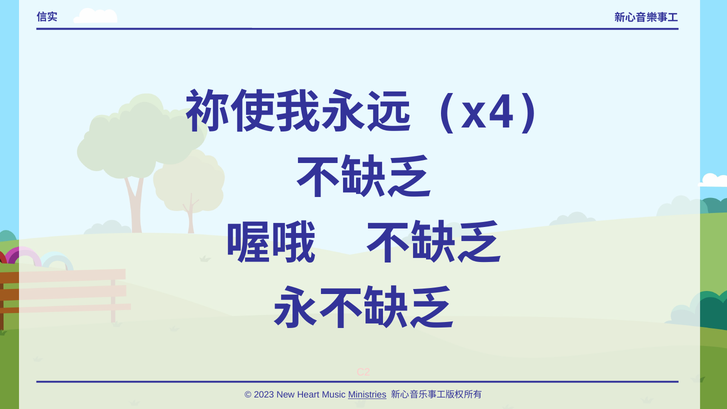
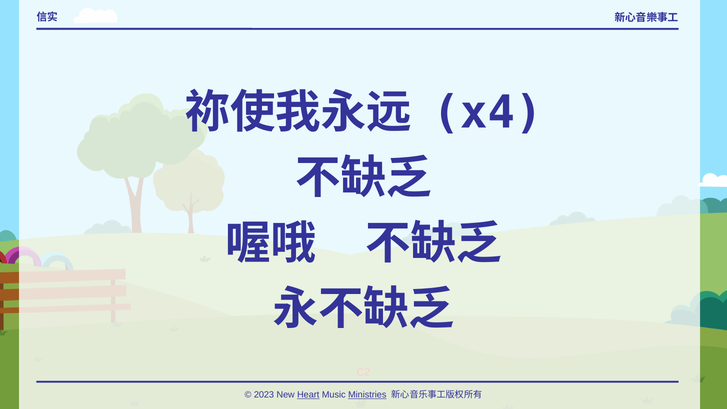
Heart underline: none -> present
